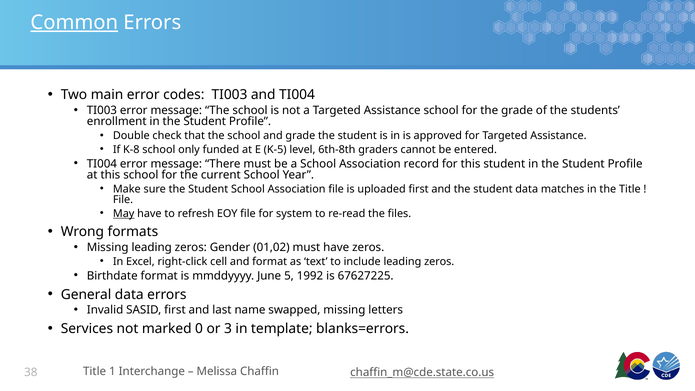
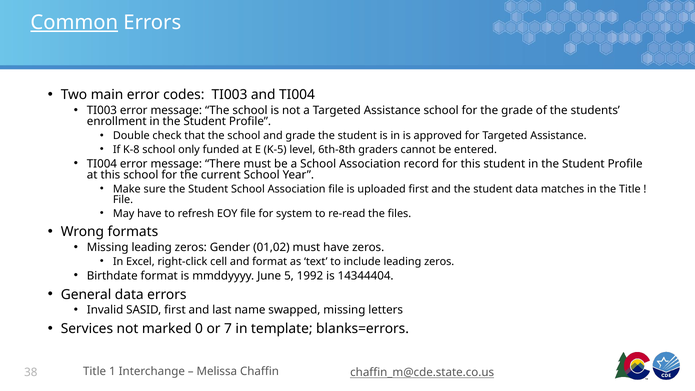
May underline: present -> none
67627225: 67627225 -> 14344404
3: 3 -> 7
